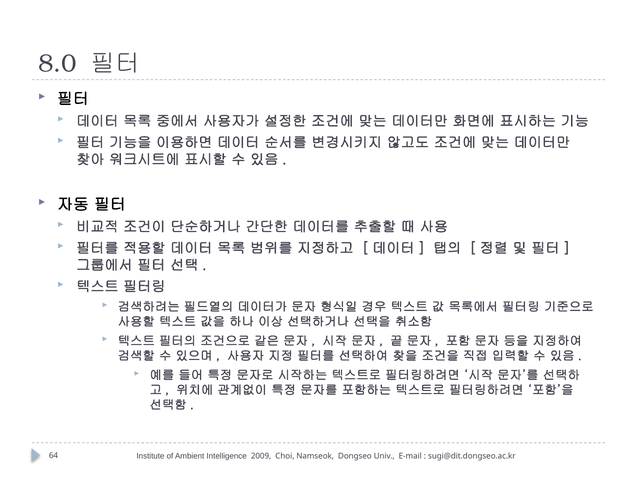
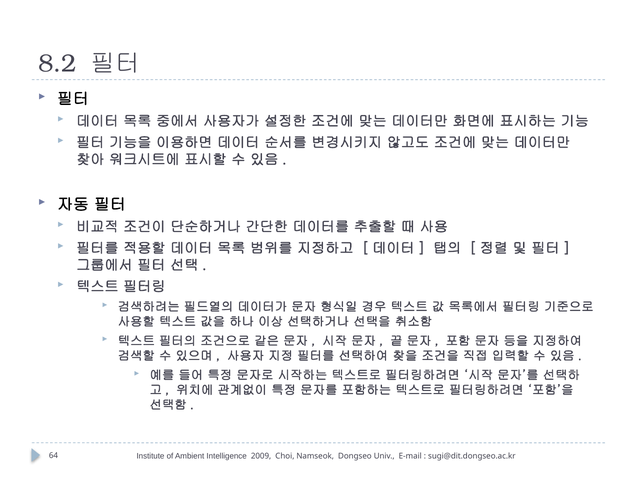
8.0: 8.0 -> 8.2
